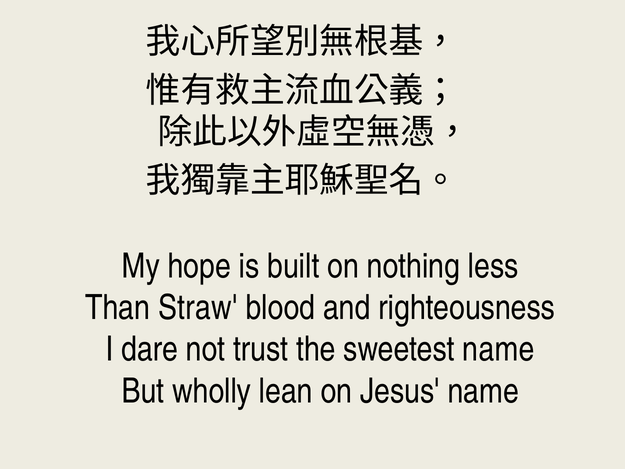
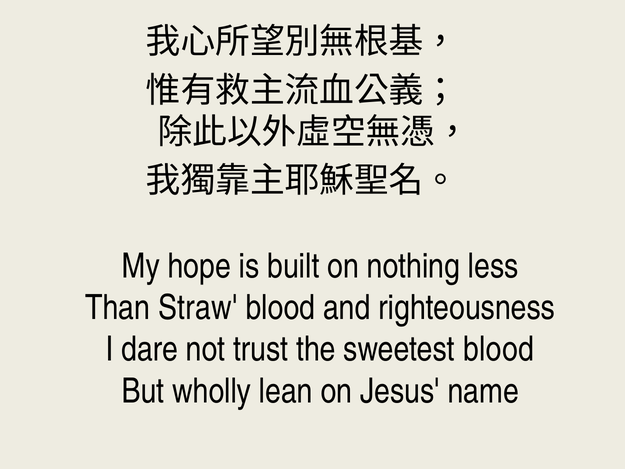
sweetest name: name -> blood
